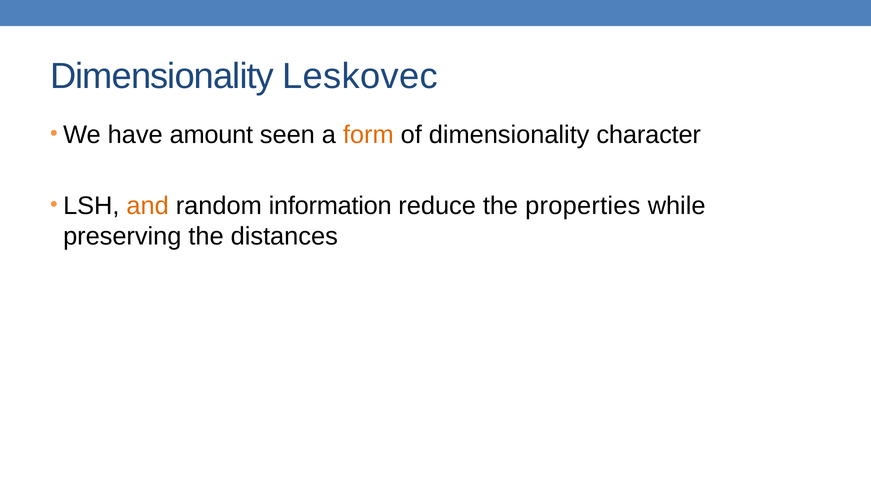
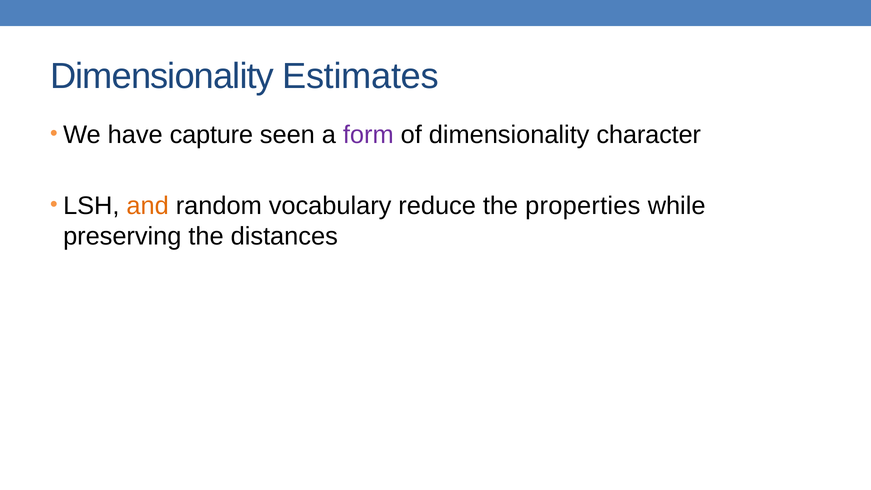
Leskovec: Leskovec -> Estimates
amount: amount -> capture
form colour: orange -> purple
information: information -> vocabulary
